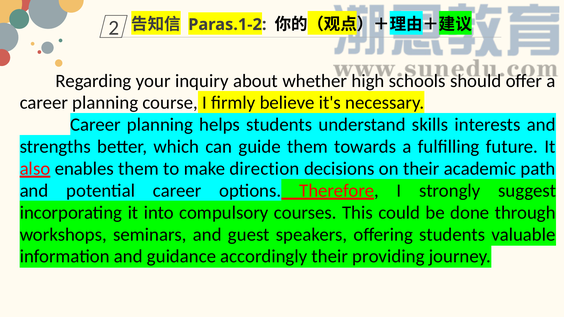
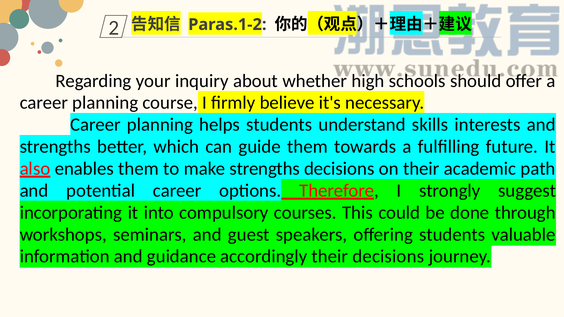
make direction: direction -> strengths
their providing: providing -> decisions
